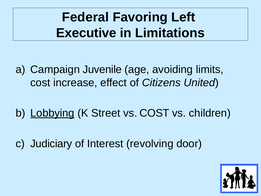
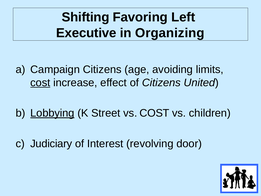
Federal: Federal -> Shifting
Limitations: Limitations -> Organizing
Campaign Juvenile: Juvenile -> Citizens
cost at (40, 83) underline: none -> present
